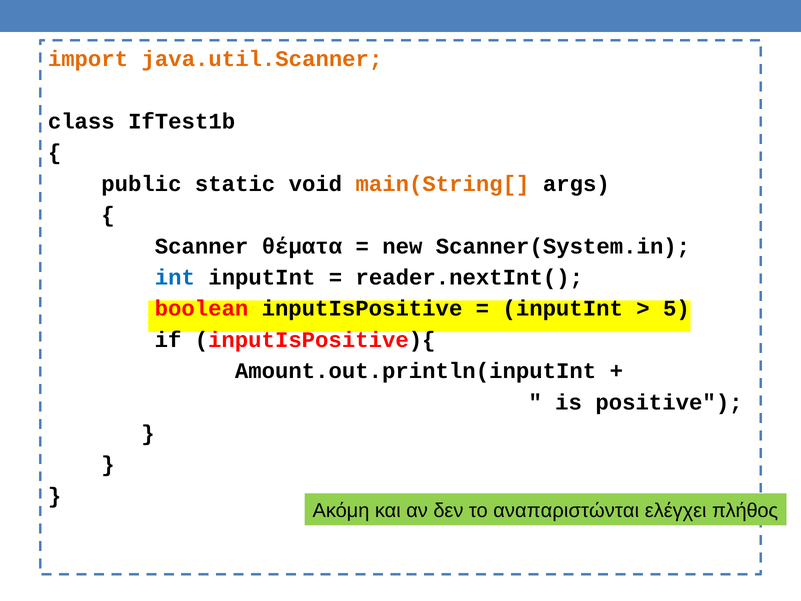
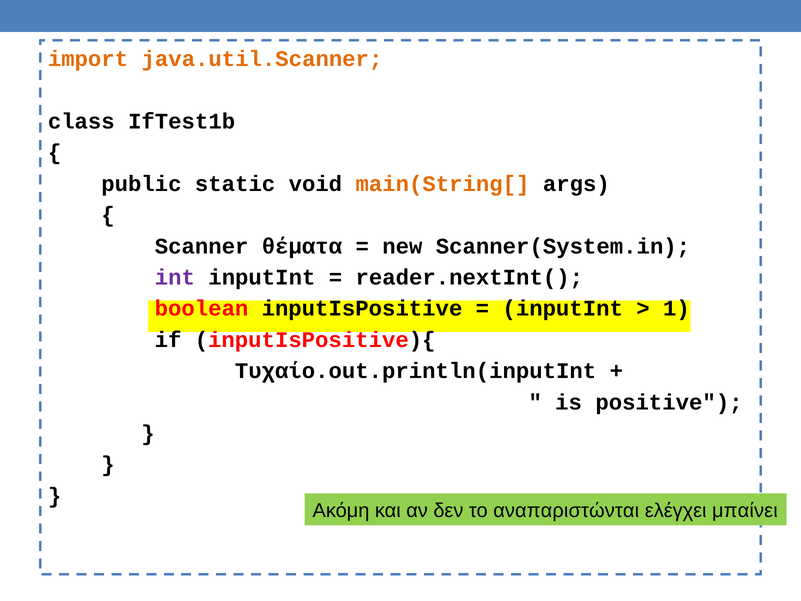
int colour: blue -> purple
5: 5 -> 1
Amount.out.println(inputInt: Amount.out.println(inputInt -> Τυχαίο.out.println(inputInt
πλήθος: πλήθος -> μπαίνει
